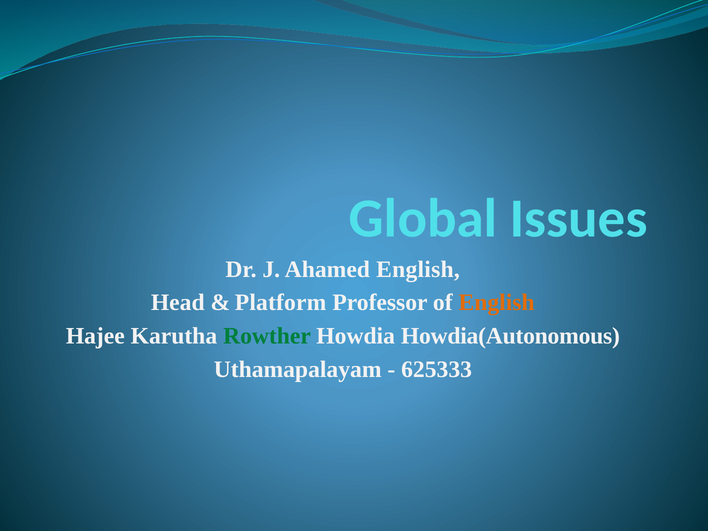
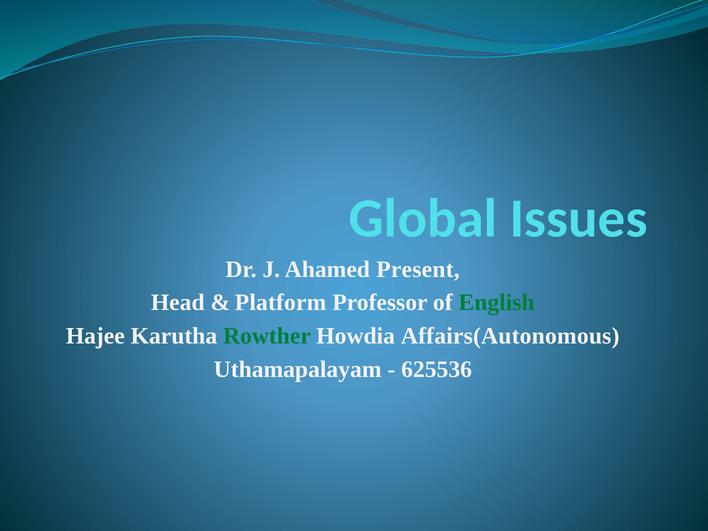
Ahamed English: English -> Present
English at (497, 303) colour: orange -> green
Howdia(Autonomous: Howdia(Autonomous -> Affairs(Autonomous
625333: 625333 -> 625536
